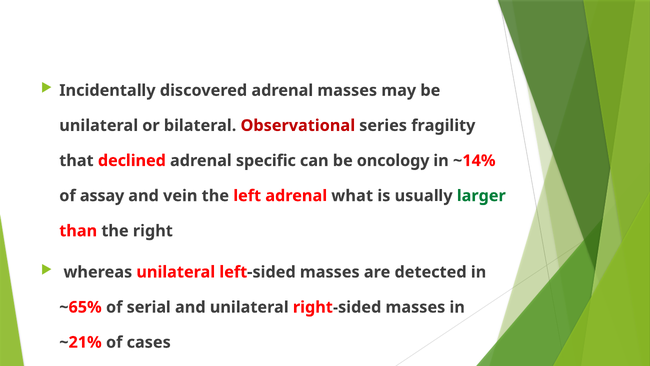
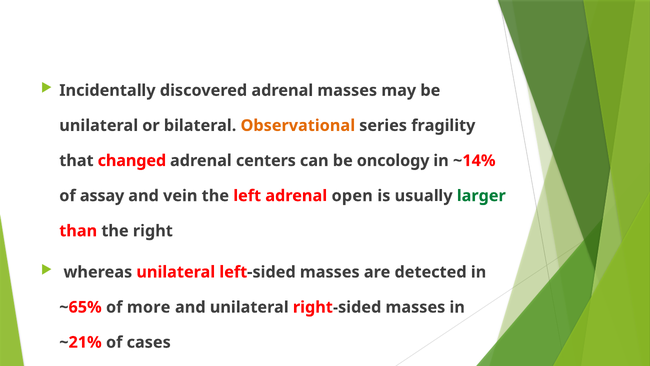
Observational colour: red -> orange
declined: declined -> changed
specific: specific -> centers
what: what -> open
serial: serial -> more
